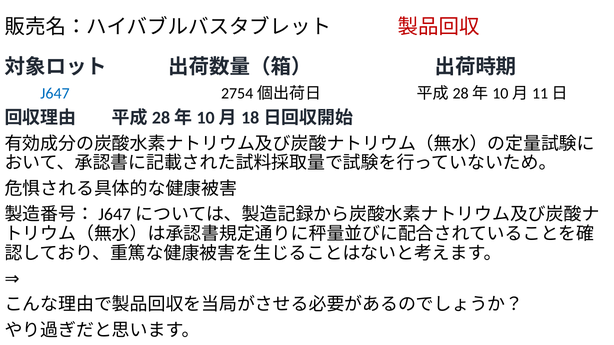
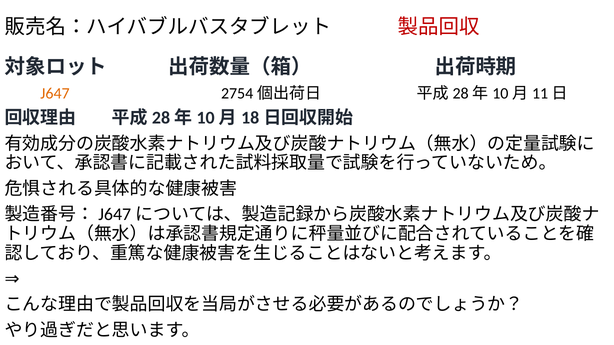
J647 colour: blue -> orange
